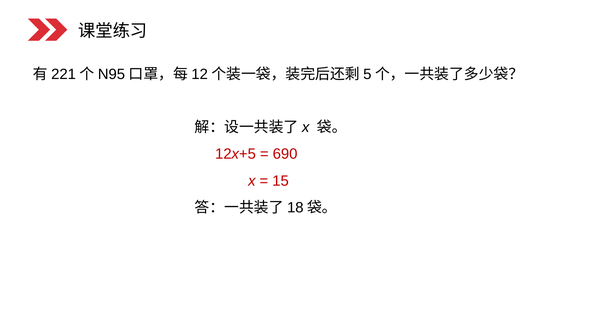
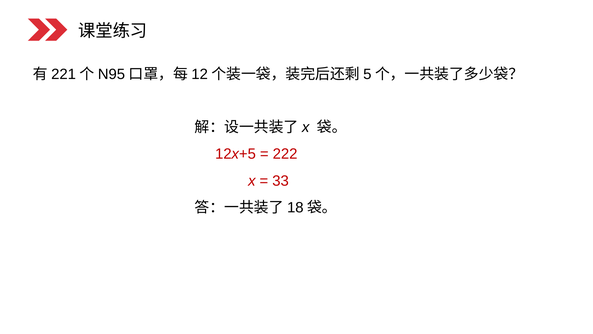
690: 690 -> 222
15: 15 -> 33
